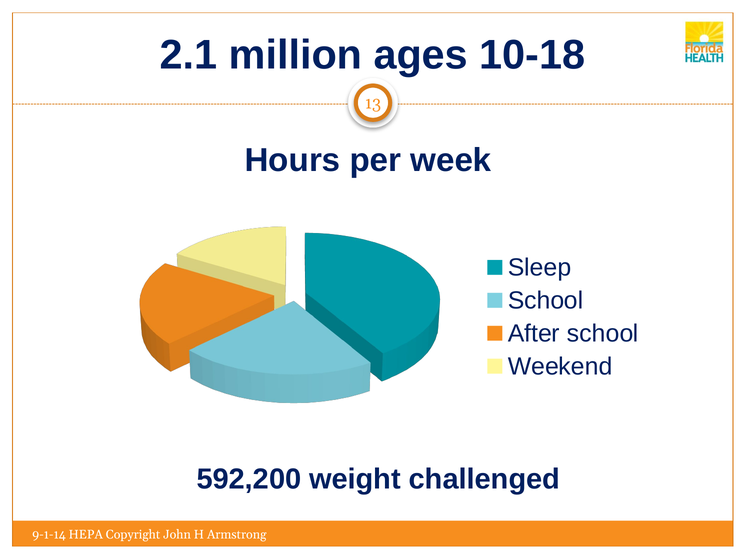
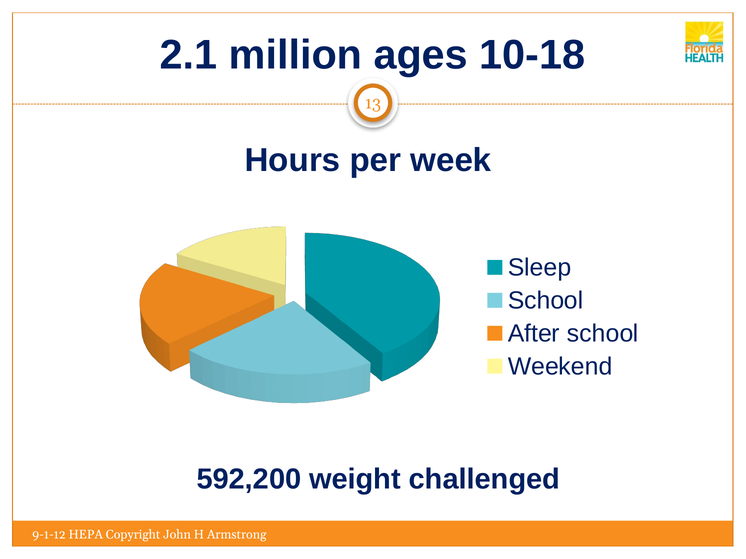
9-1-14: 9-1-14 -> 9-1-12
